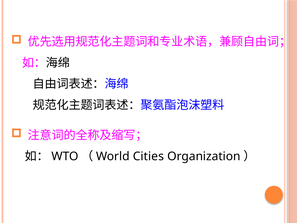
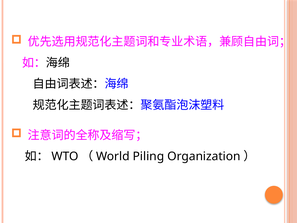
Cities: Cities -> Piling
